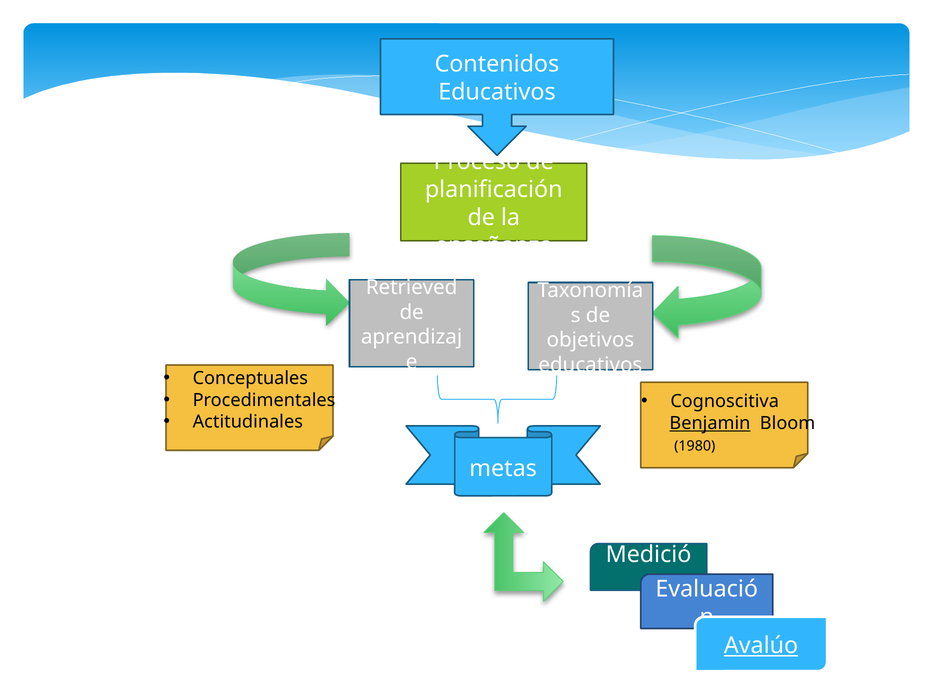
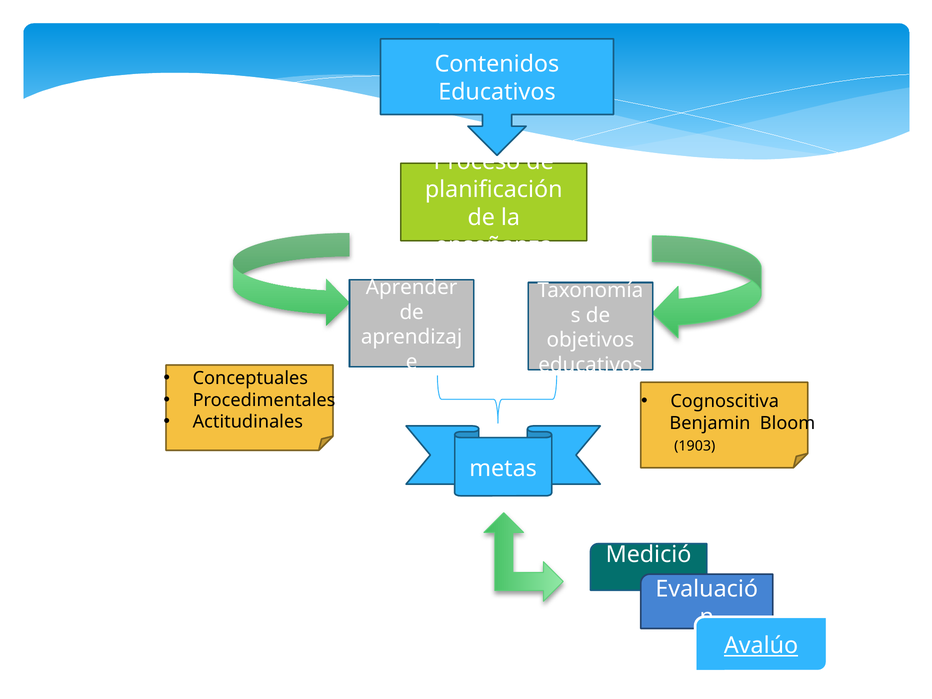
Retrieved: Retrieved -> Aprender
Benjamin underline: present -> none
1980: 1980 -> 1903
